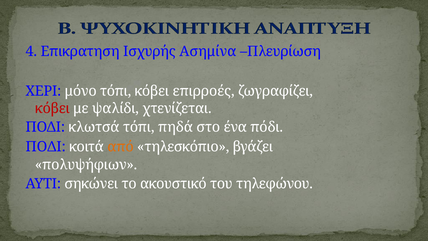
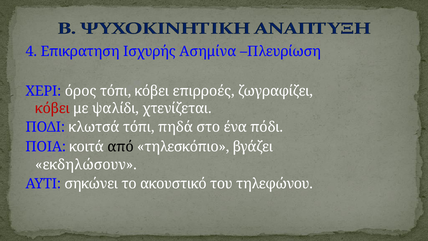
μόνο: μόνο -> όρος
ΠΟΔΙ at (46, 147): ΠΟΔΙ -> ΠΟΙΑ
από colour: orange -> black
πολυψήφιων: πολυψήφιων -> εκδηλώσουν
